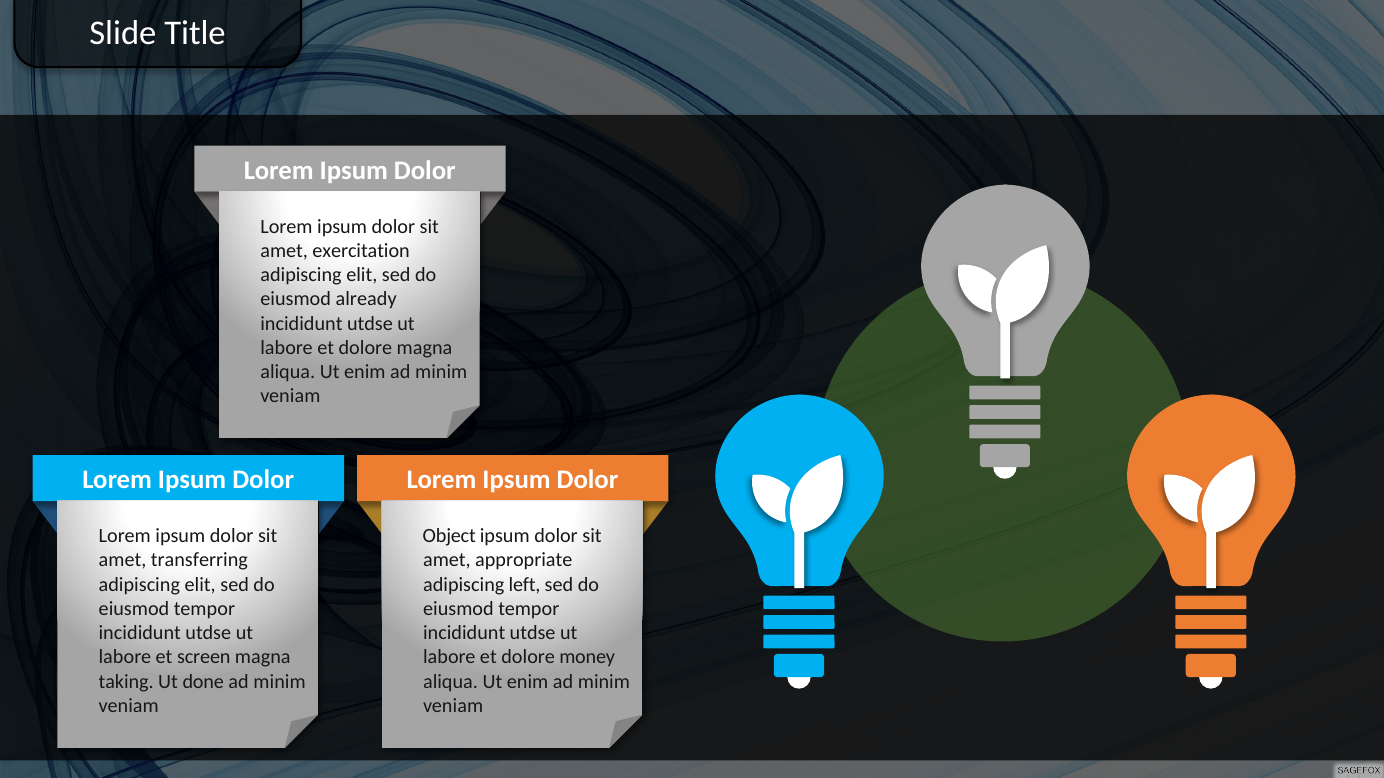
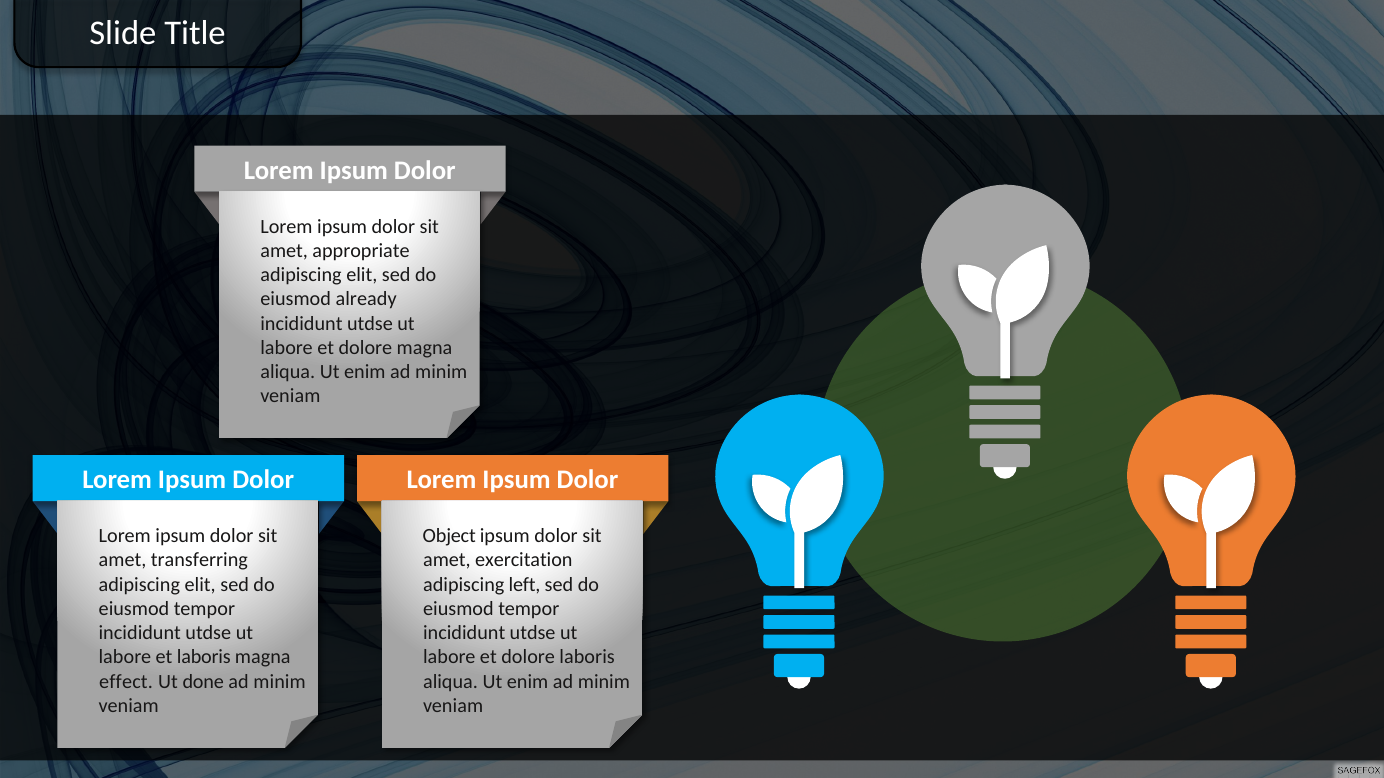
exercitation: exercitation -> appropriate
appropriate: appropriate -> exercitation
et screen: screen -> laboris
dolore money: money -> laboris
taking: taking -> effect
